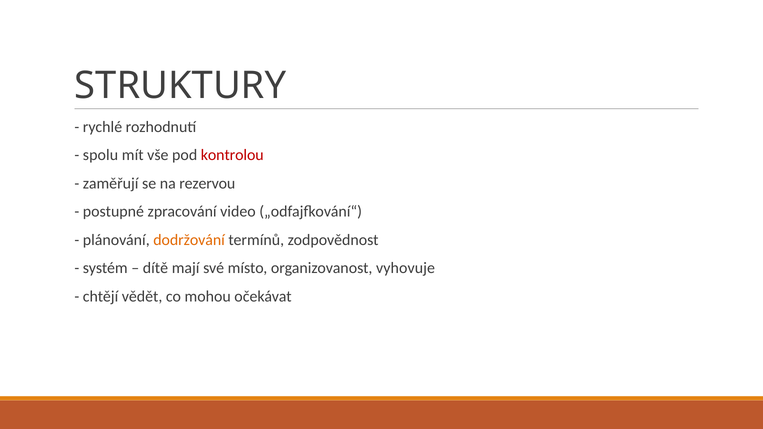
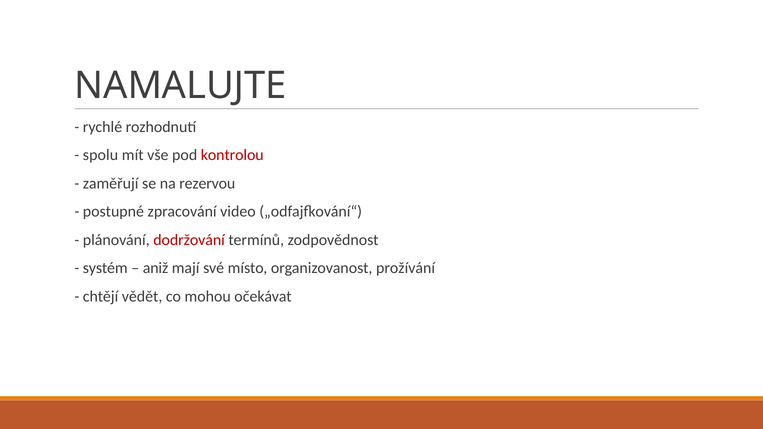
STRUKTURY: STRUKTURY -> NAMALUJTE
dodržování colour: orange -> red
dítě: dítě -> aniž
vyhovuje: vyhovuje -> prožívání
